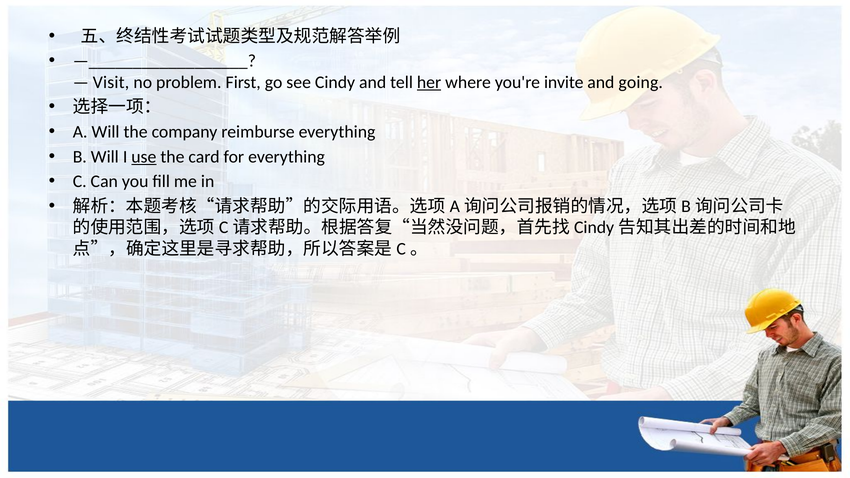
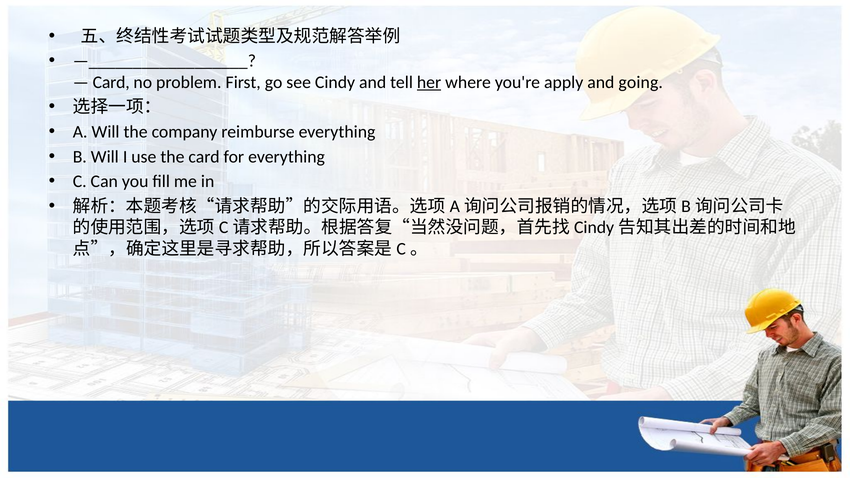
Visit at (111, 82): Visit -> Card
invite: invite -> apply
use underline: present -> none
